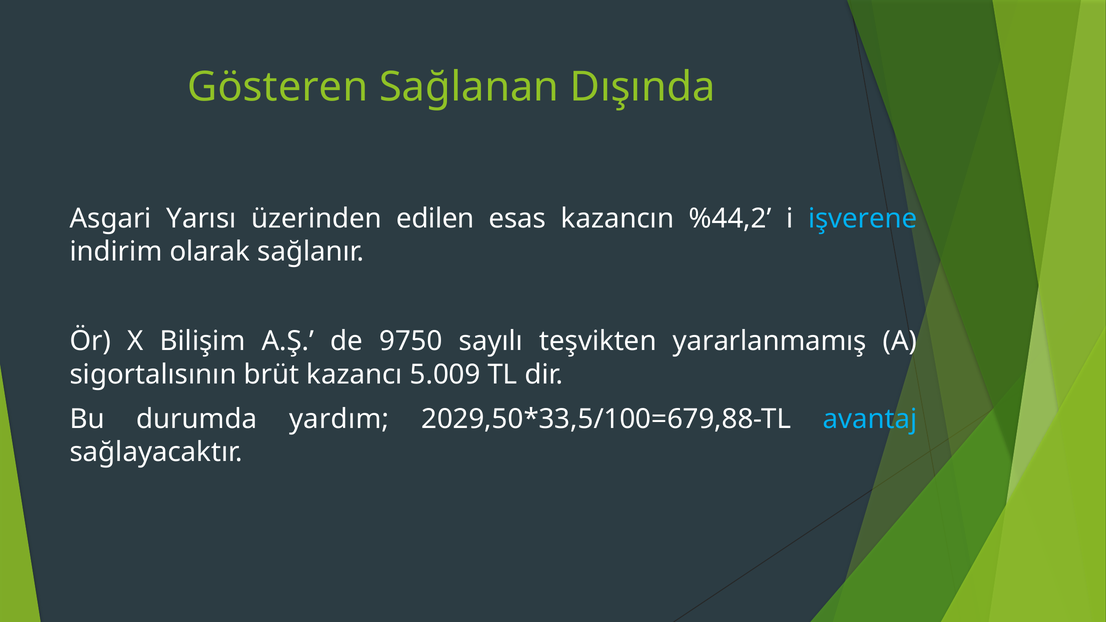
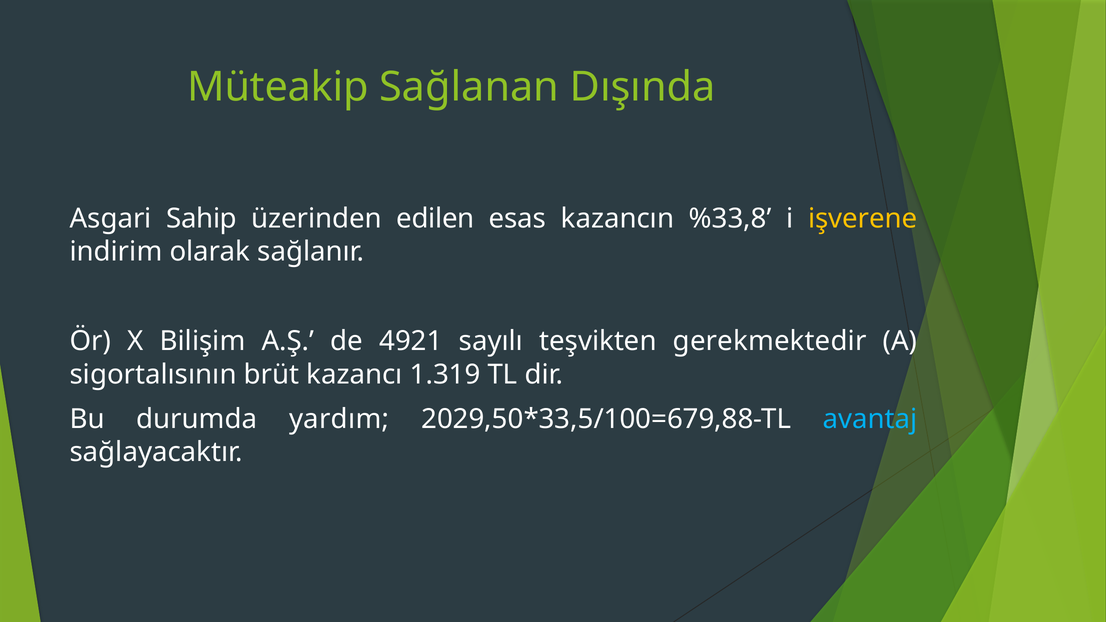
Gösteren: Gösteren -> Müteakip
Yarısı: Yarısı -> Sahip
%44,2: %44,2 -> %33,8
işverene colour: light blue -> yellow
9750: 9750 -> 4921
yararlanmamış: yararlanmamış -> gerekmektedir
5.009: 5.009 -> 1.319
